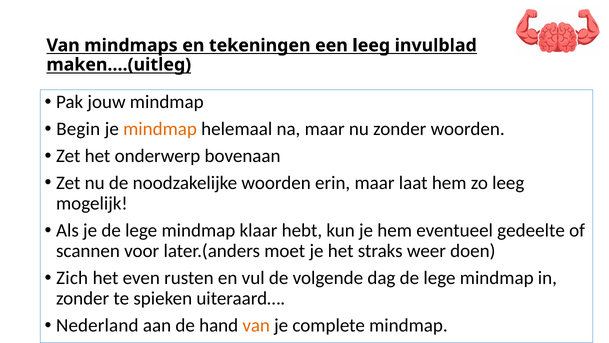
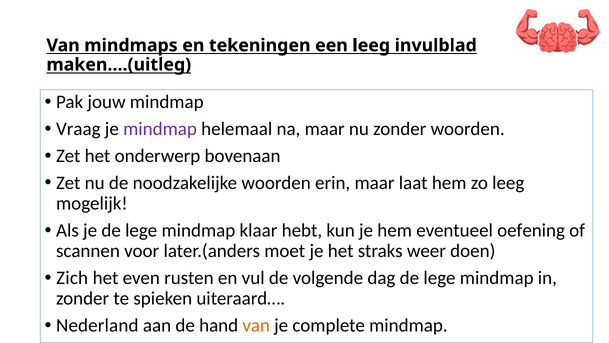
Begin: Begin -> Vraag
mindmap at (160, 129) colour: orange -> purple
gedeelte: gedeelte -> oefening
